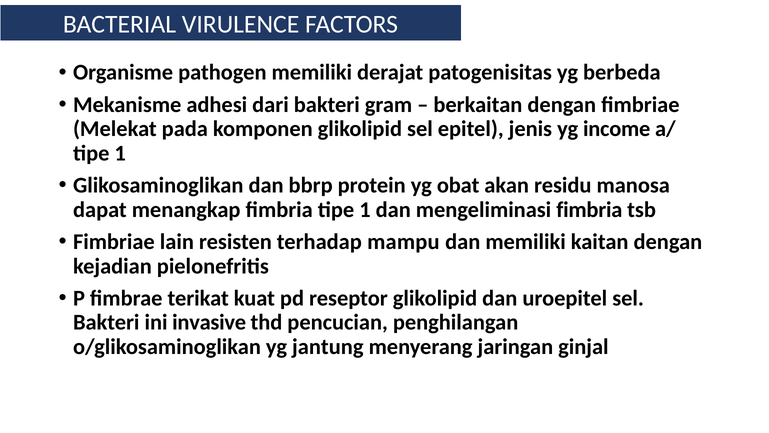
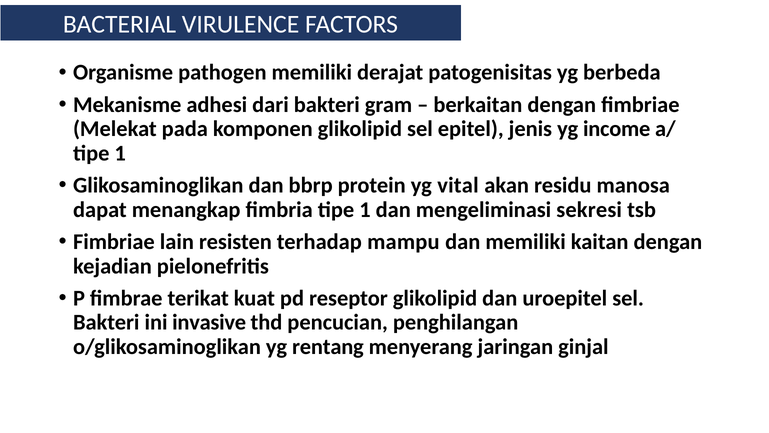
obat: obat -> vital
mengeliminasi fimbria: fimbria -> sekresi
jantung: jantung -> rentang
